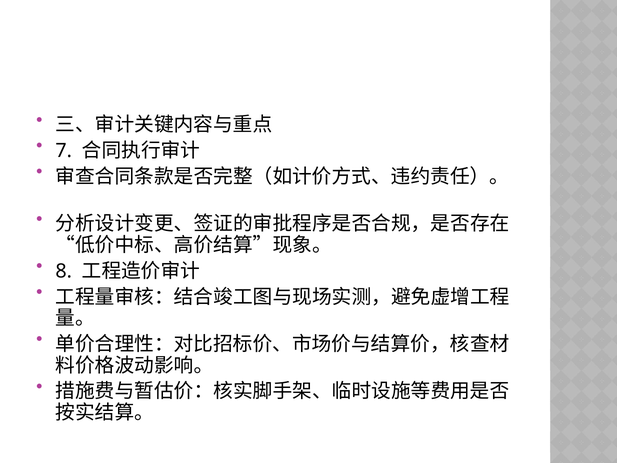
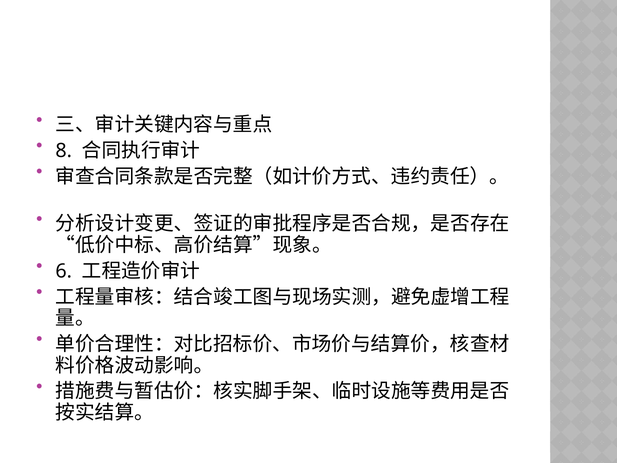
7: 7 -> 8
8: 8 -> 6
